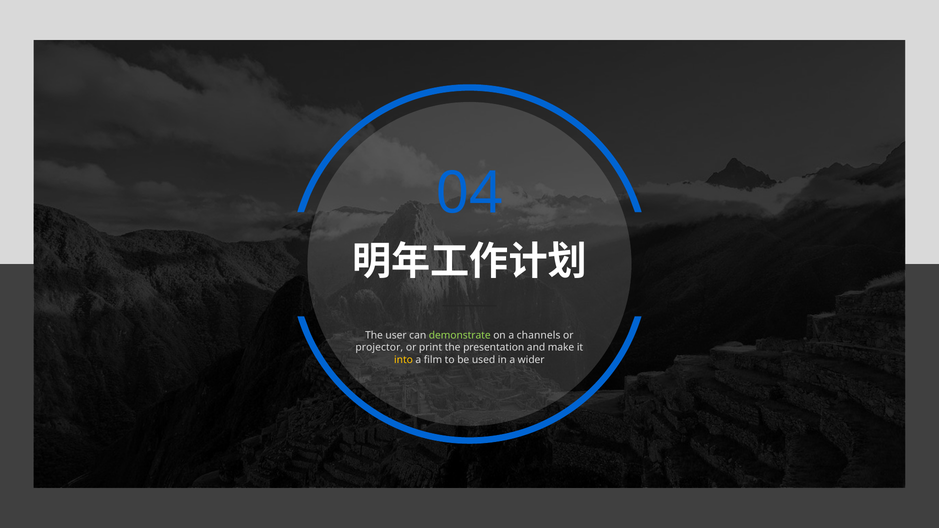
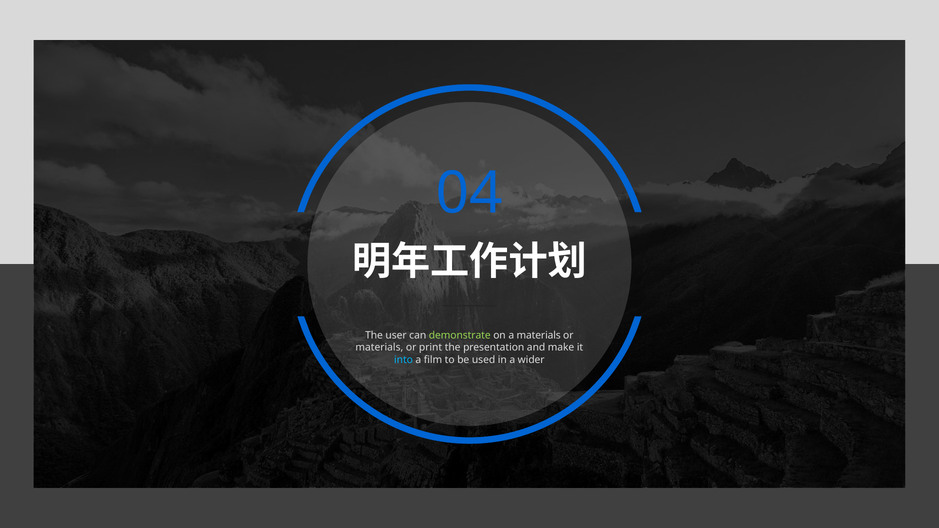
a channels: channels -> materials
projector at (379, 348): projector -> materials
into colour: yellow -> light blue
